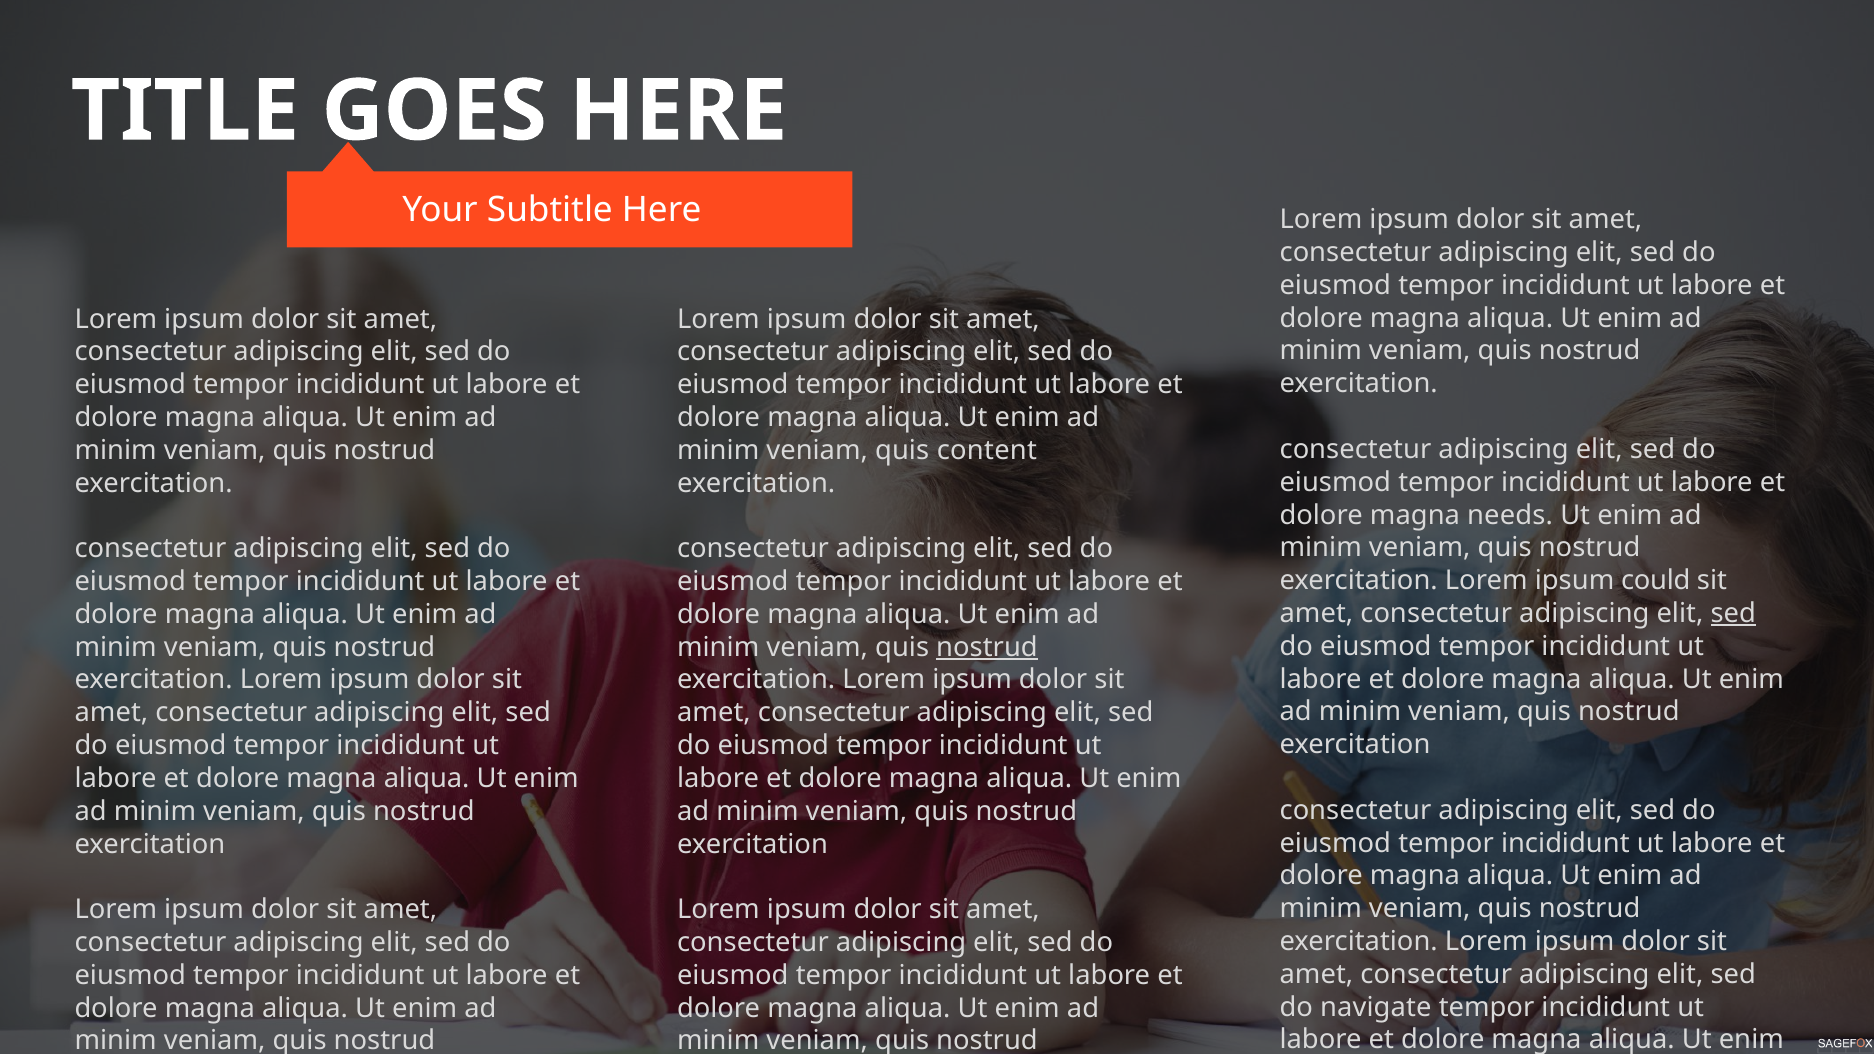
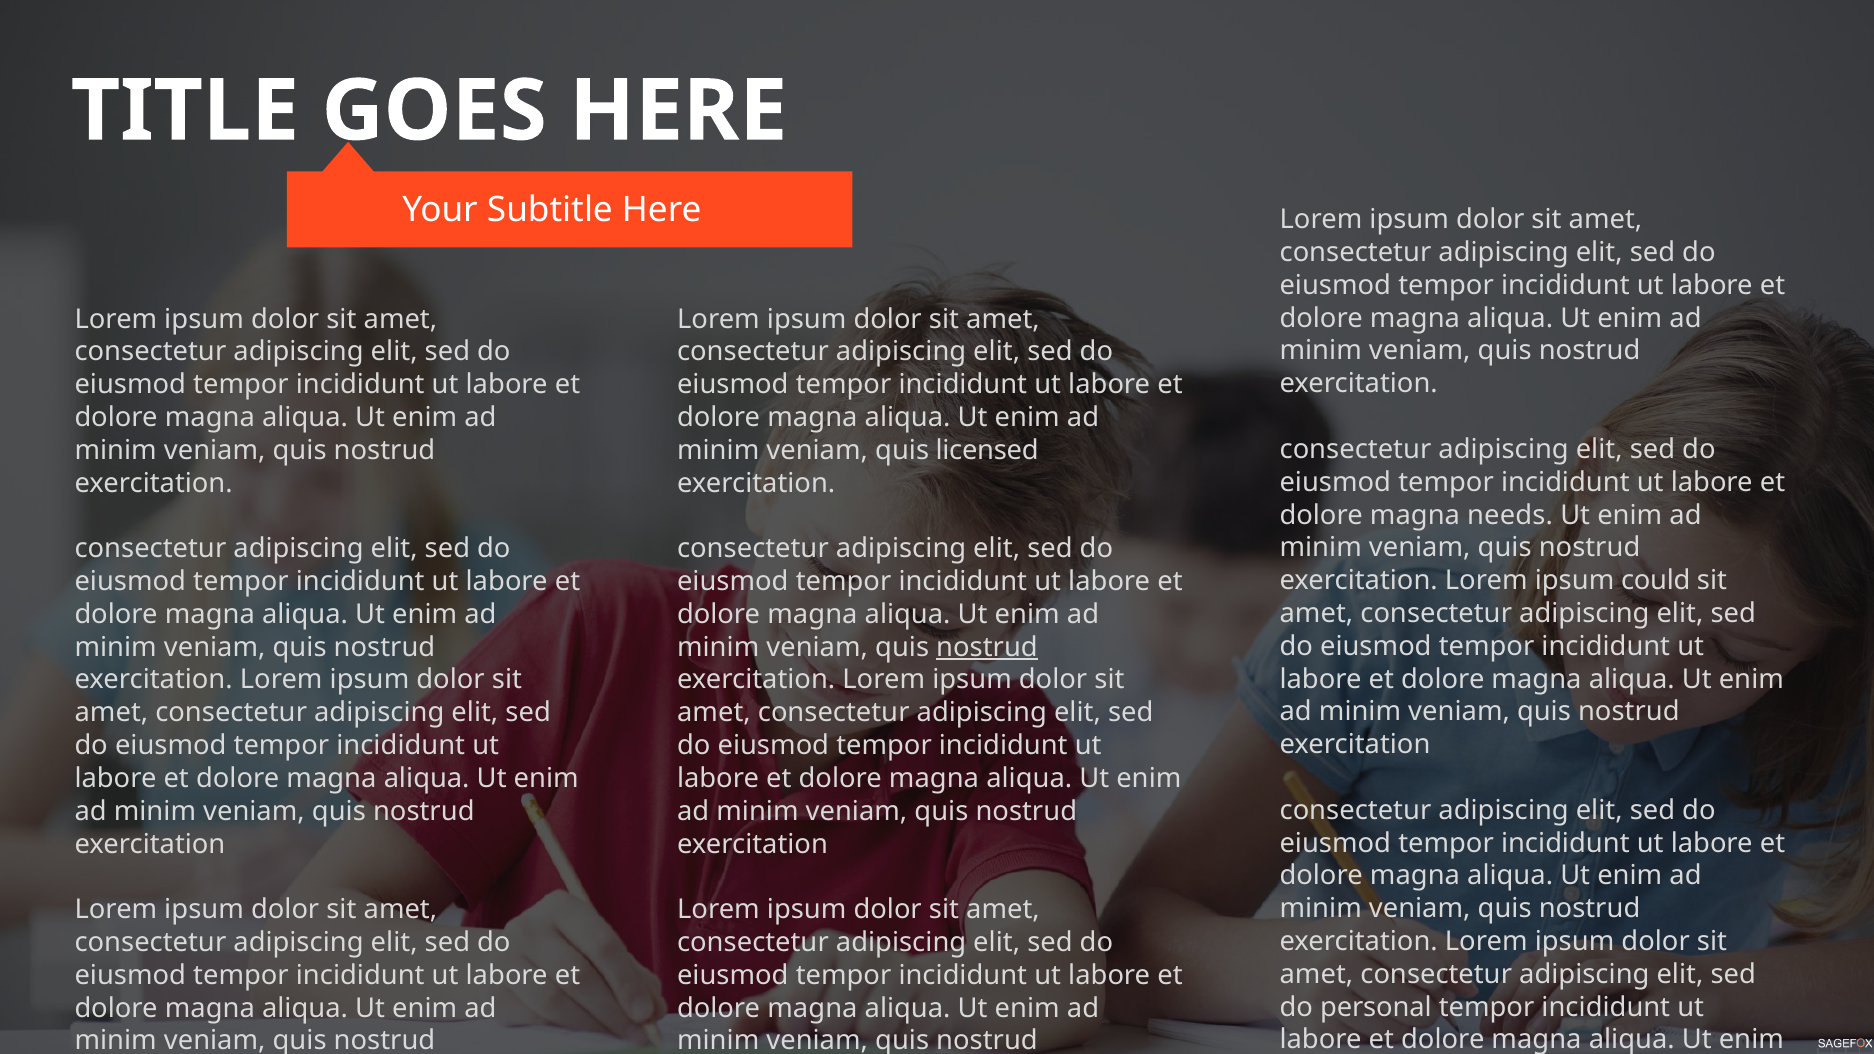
content: content -> licensed
sed at (1733, 613) underline: present -> none
navigate: navigate -> personal
